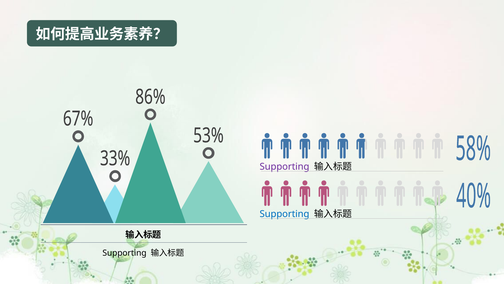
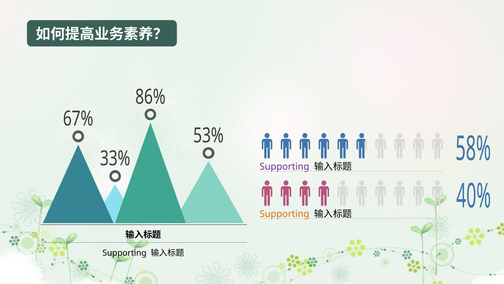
Supporting at (284, 214) colour: blue -> orange
